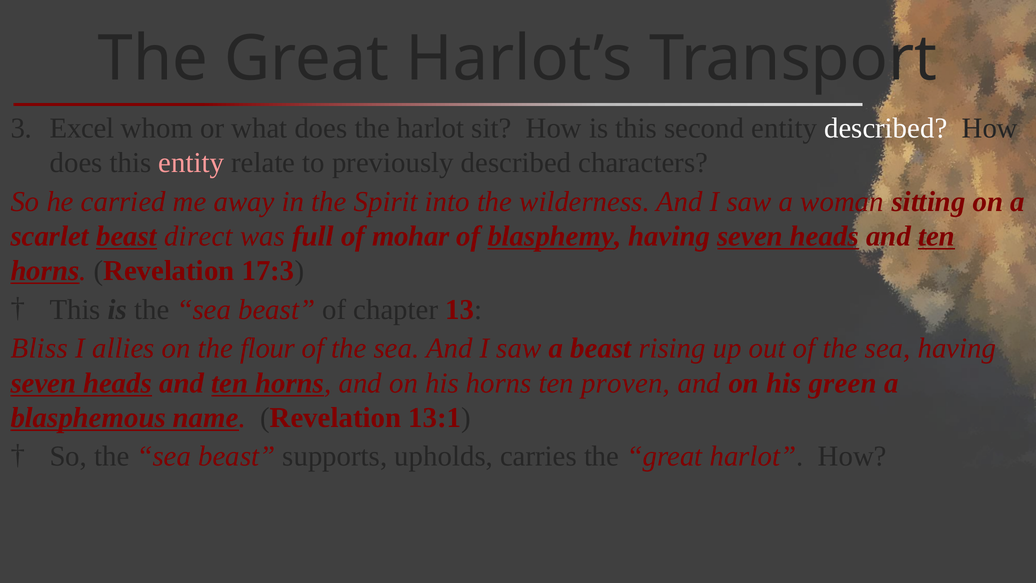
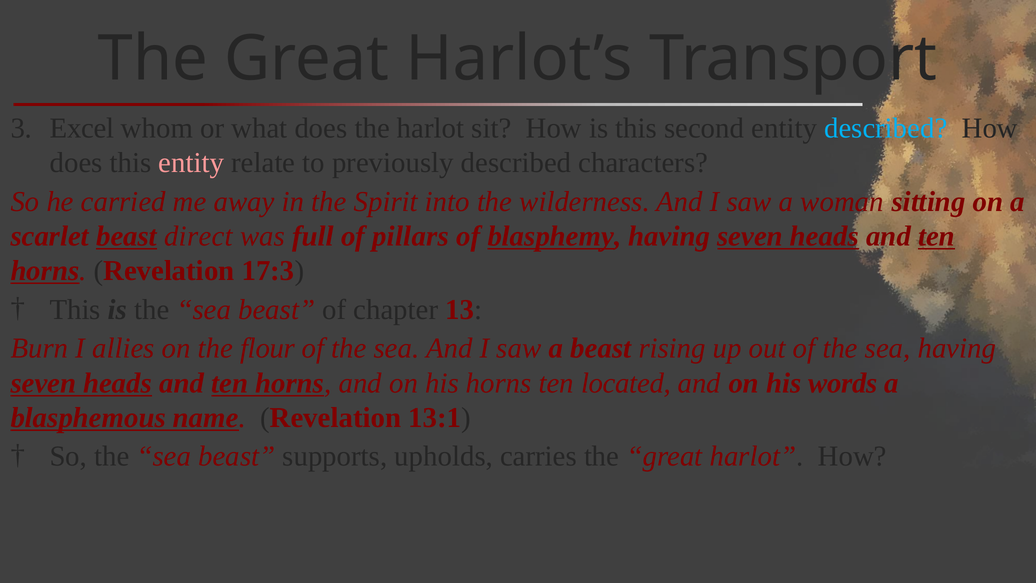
described at (886, 128) colour: white -> light blue
mohar: mohar -> pillars
Bliss: Bliss -> Burn
proven: proven -> located
green: green -> words
